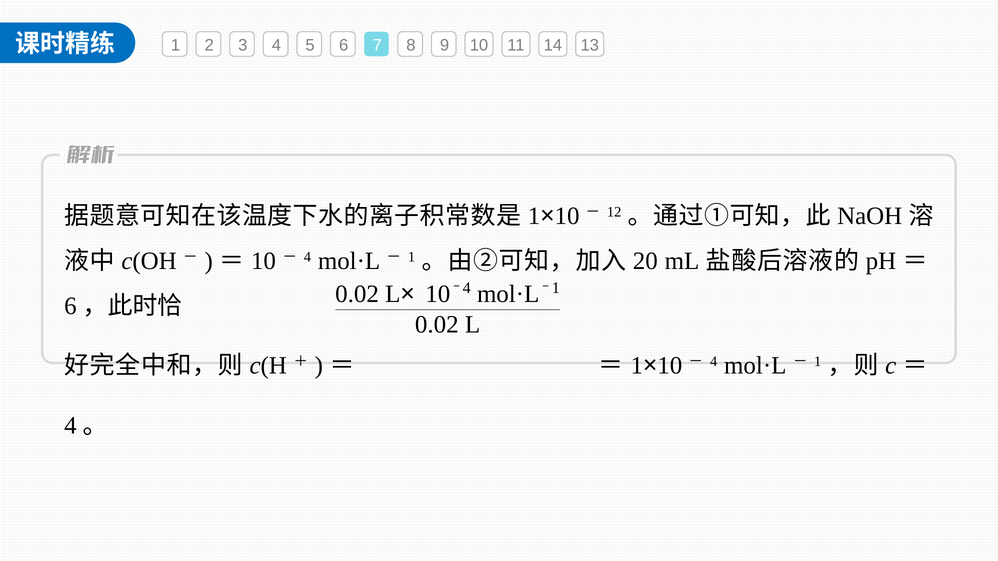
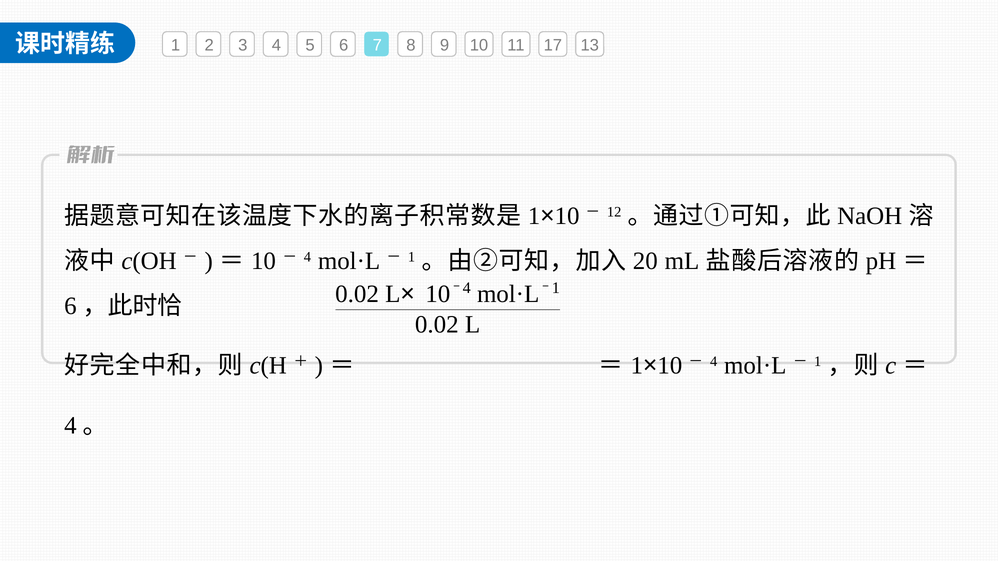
14: 14 -> 17
